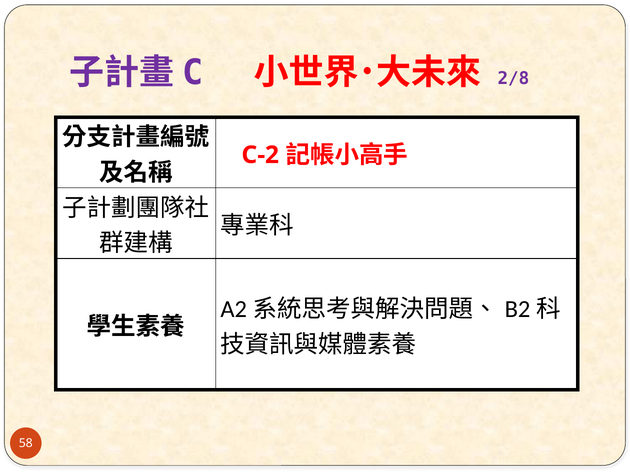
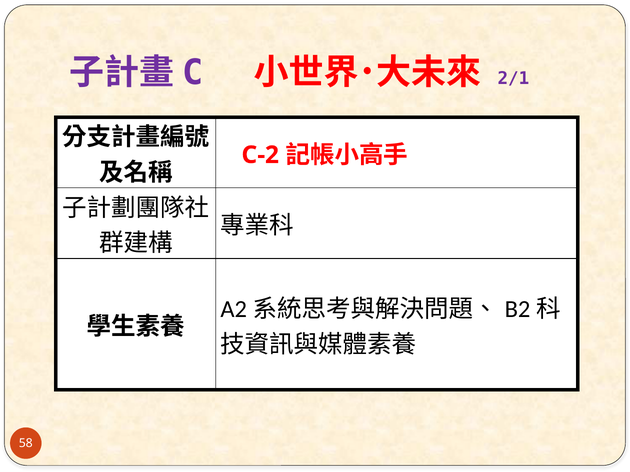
2/8: 2/8 -> 2/1
